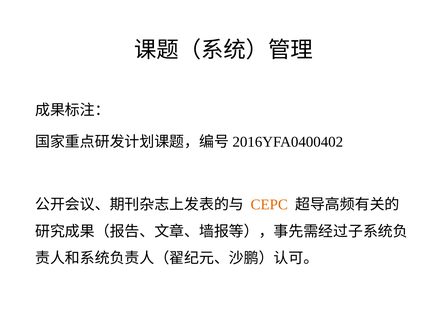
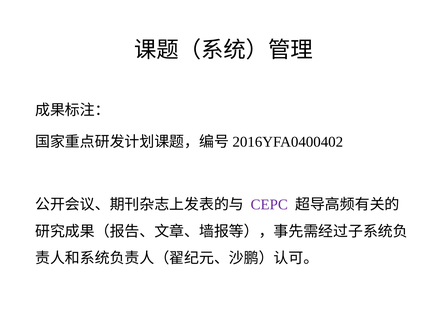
CEPC colour: orange -> purple
